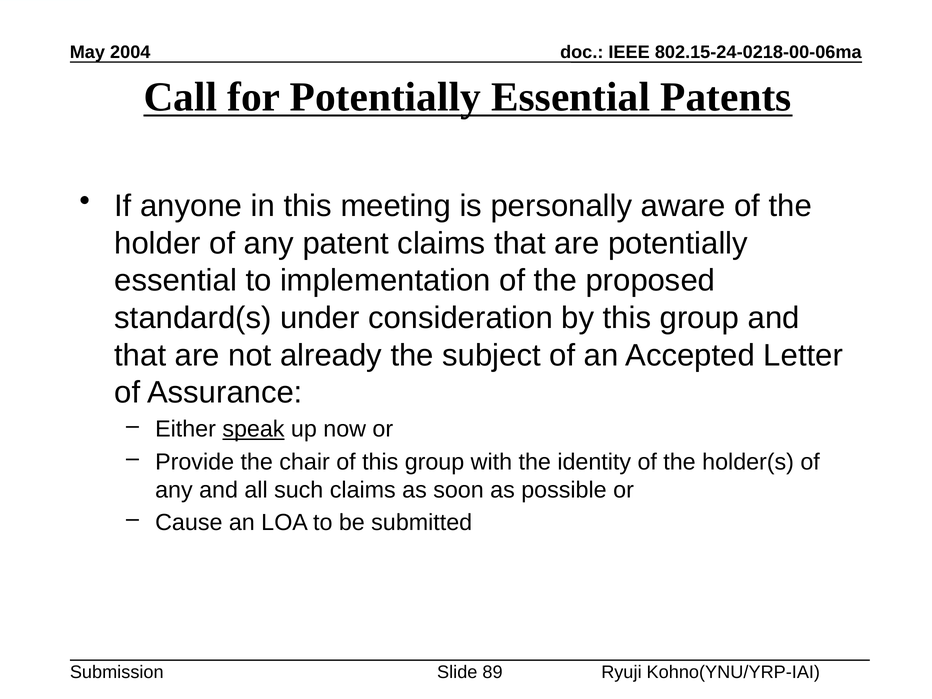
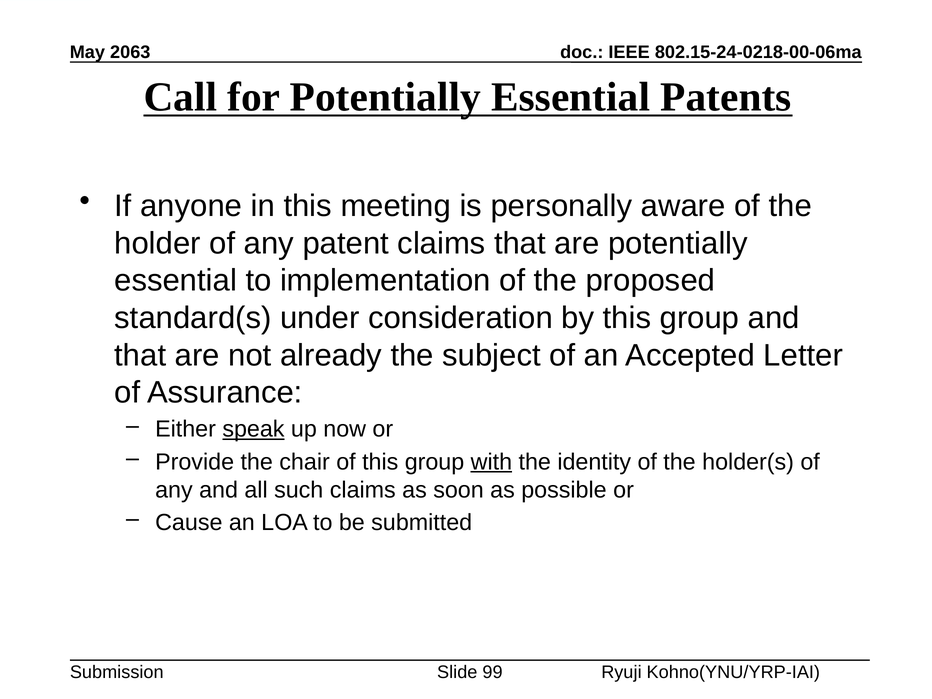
2004: 2004 -> 2063
with underline: none -> present
89: 89 -> 99
